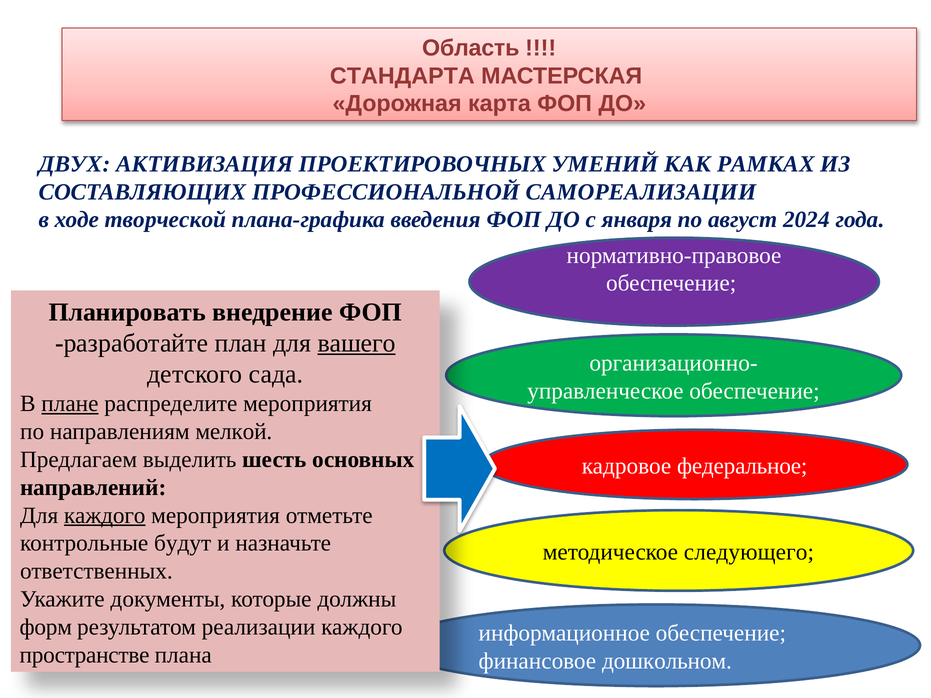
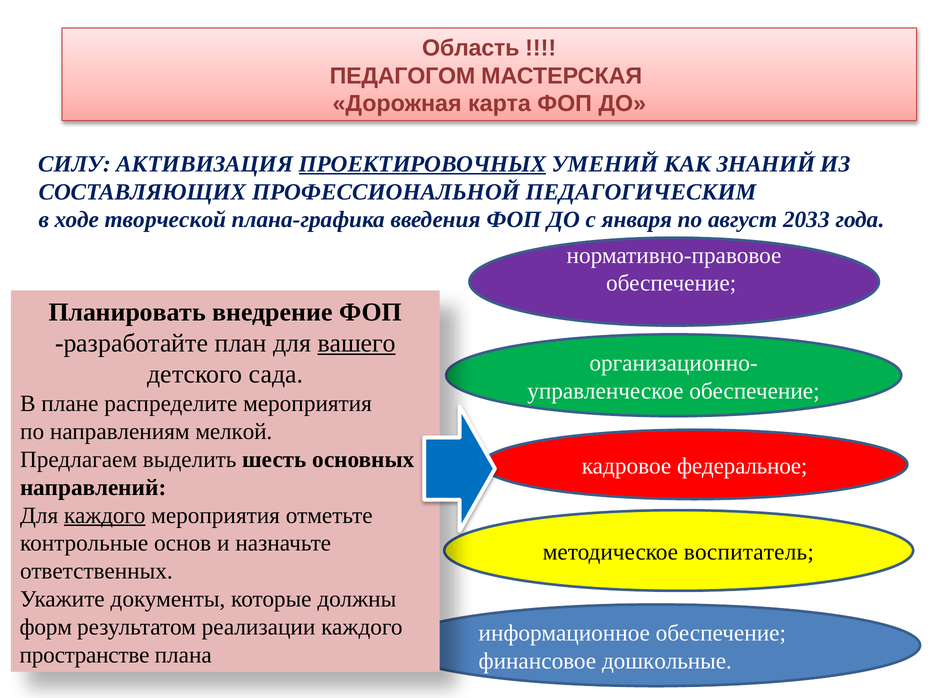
СТАНДАРТА: СТАНДАРТА -> ПЕДАГОГОМ
ДВУХ: ДВУХ -> СИЛУ
ПРОЕКТИРОВОЧНЫХ underline: none -> present
РАМКАХ: РАМКАХ -> ЗНАНИЙ
САМОРЕАЛИЗАЦИИ: САМОРЕАЛИЗАЦИИ -> ПЕДАГОГИЧЕСКИМ
2024: 2024 -> 2033
плане underline: present -> none
будут: будут -> основ
следующего: следующего -> воспитатель
дошкольном: дошкольном -> дошкольные
